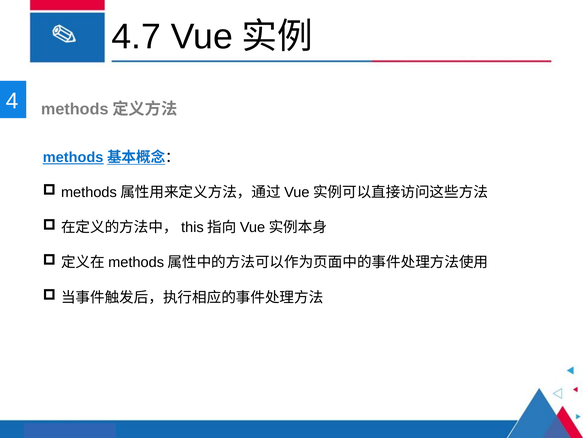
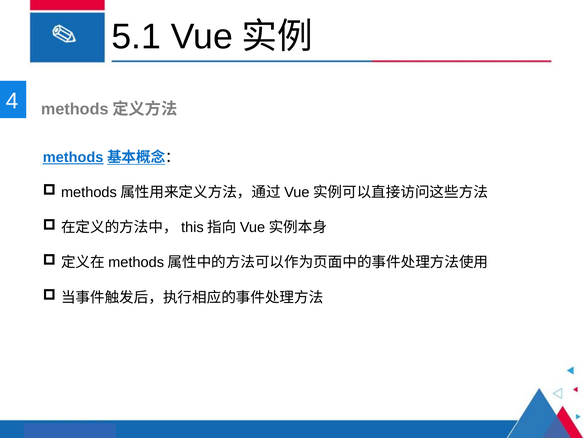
4.7: 4.7 -> 5.1
